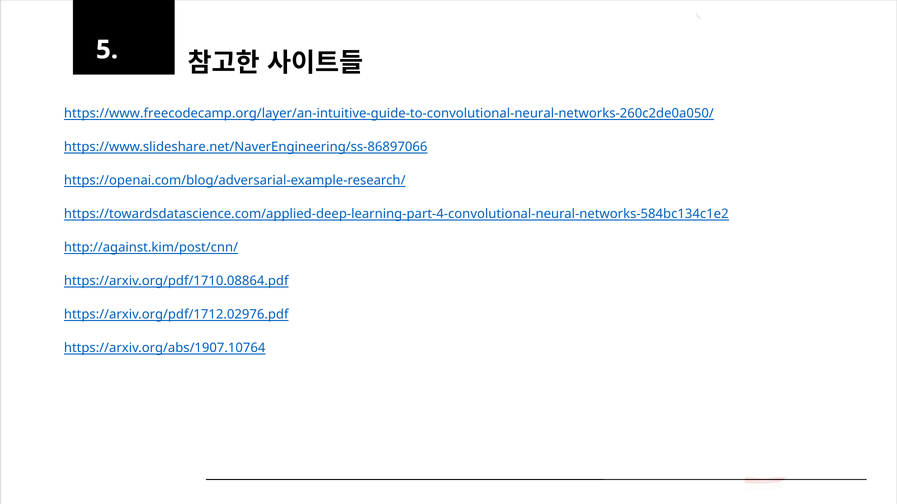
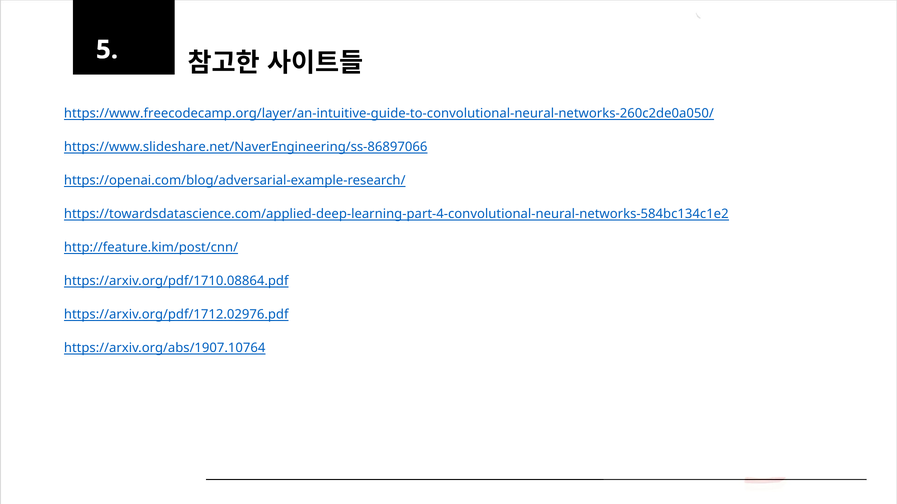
http://against.kim/post/cnn/: http://against.kim/post/cnn/ -> http://feature.kim/post/cnn/
